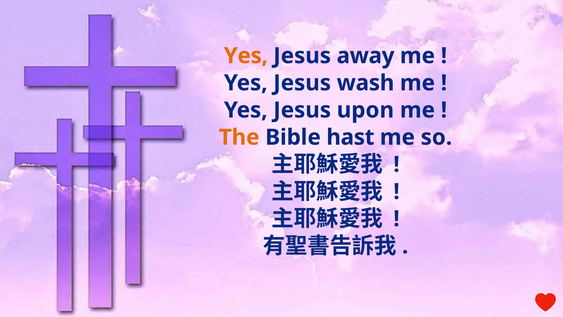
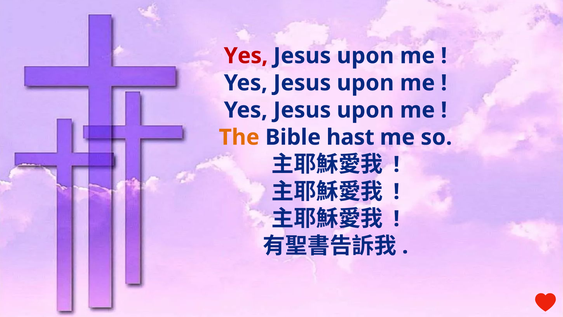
Yes at (246, 56) colour: orange -> red
away at (366, 56): away -> upon
wash at (366, 83): wash -> upon
